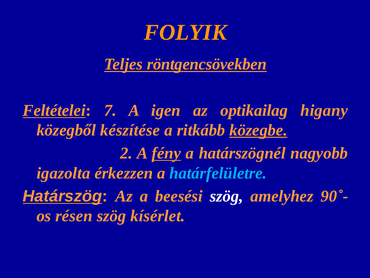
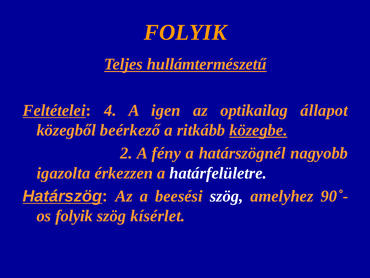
röntgencsövekben: röntgencsövekben -> hullámtermészetű
7: 7 -> 4
higany: higany -> állapot
készítése: készítése -> beérkező
fény underline: present -> none
határfelületre colour: light blue -> white
os résen: résen -> folyik
